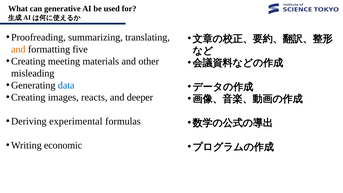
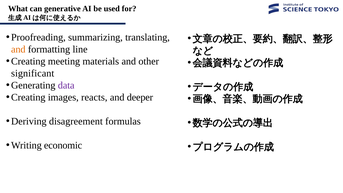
five: five -> line
misleading: misleading -> significant
data colour: blue -> purple
experimental: experimental -> disagreement
